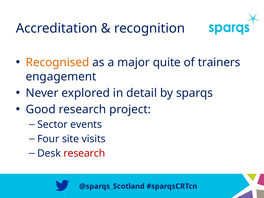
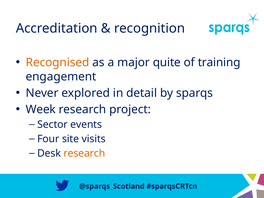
trainers: trainers -> training
Good: Good -> Week
research at (84, 153) colour: red -> orange
